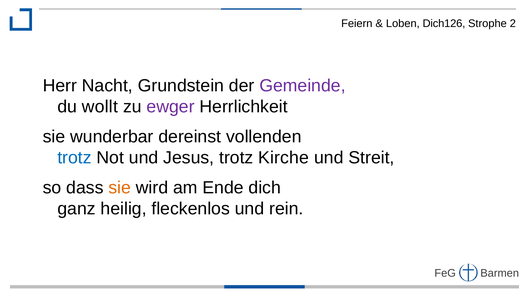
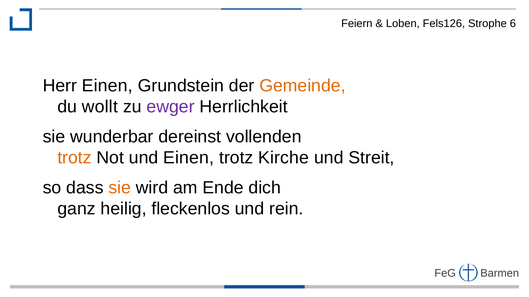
Dich126: Dich126 -> Fels126
2: 2 -> 6
Herr Nacht: Nacht -> Einen
Gemeinde colour: purple -> orange
trotz at (75, 158) colour: blue -> orange
und Jesus: Jesus -> Einen
